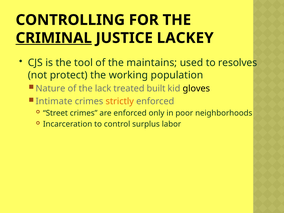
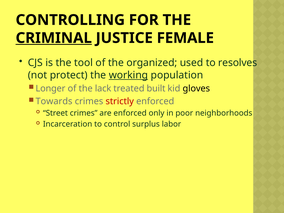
LACKEY: LACKEY -> FEMALE
maintains: maintains -> organized
working underline: none -> present
Nature: Nature -> Longer
Intimate: Intimate -> Towards
strictly colour: orange -> red
